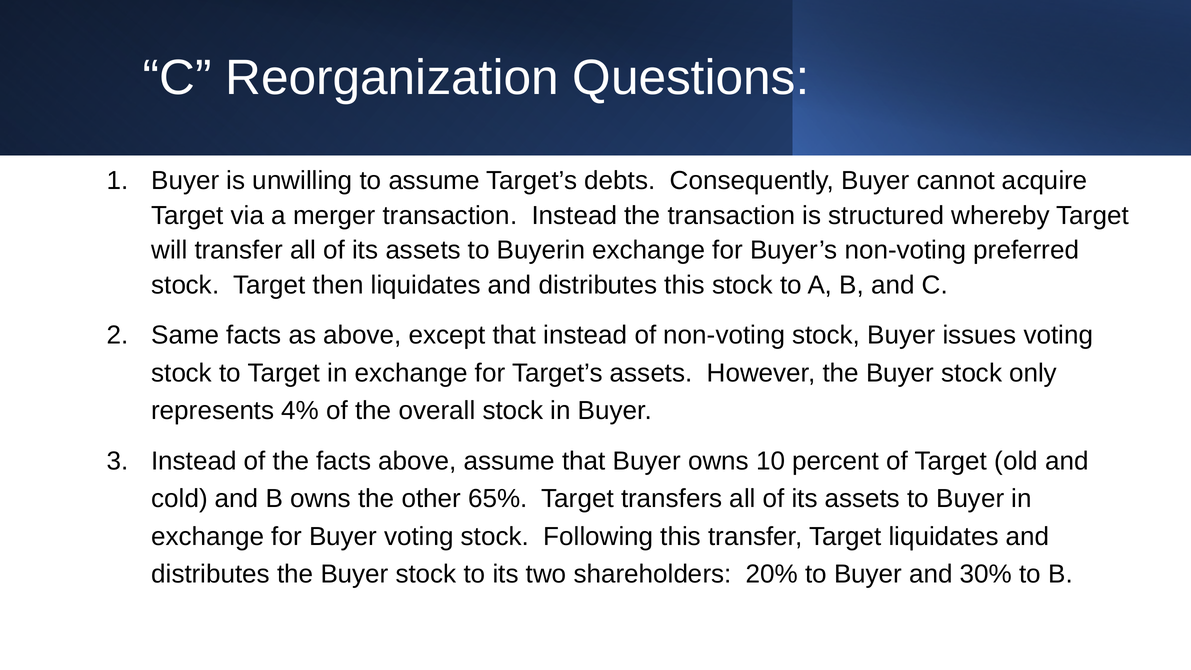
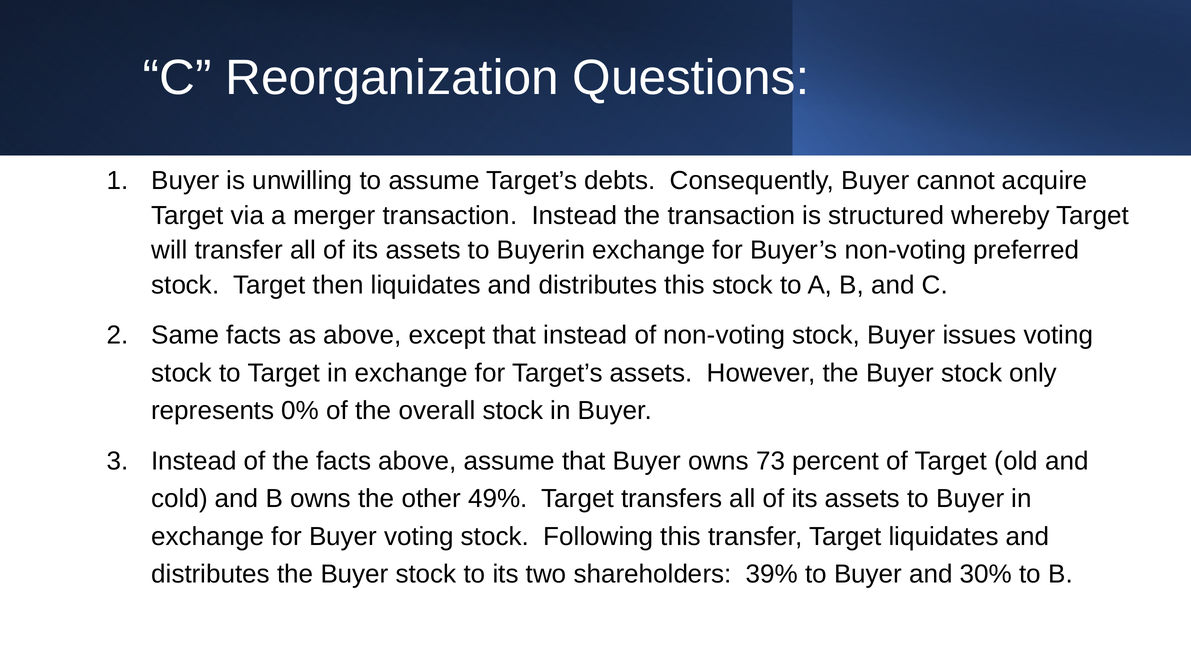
4%: 4% -> 0%
10: 10 -> 73
65%: 65% -> 49%
20%: 20% -> 39%
